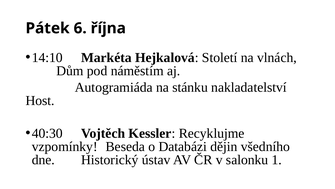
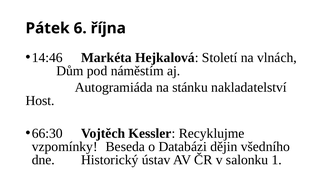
14:10: 14:10 -> 14:46
40:30: 40:30 -> 66:30
